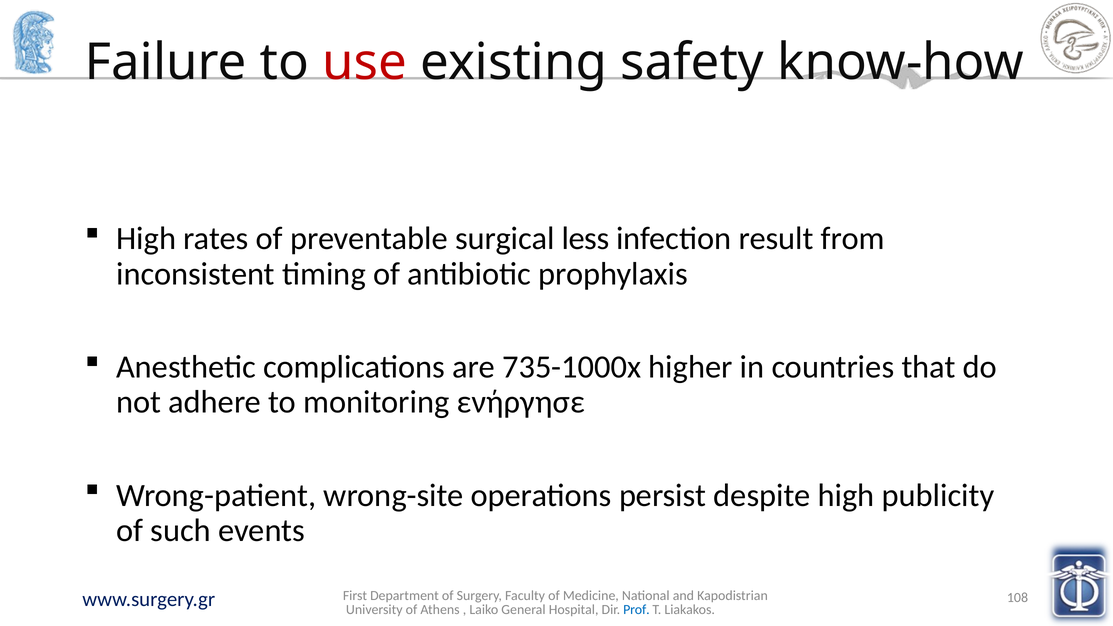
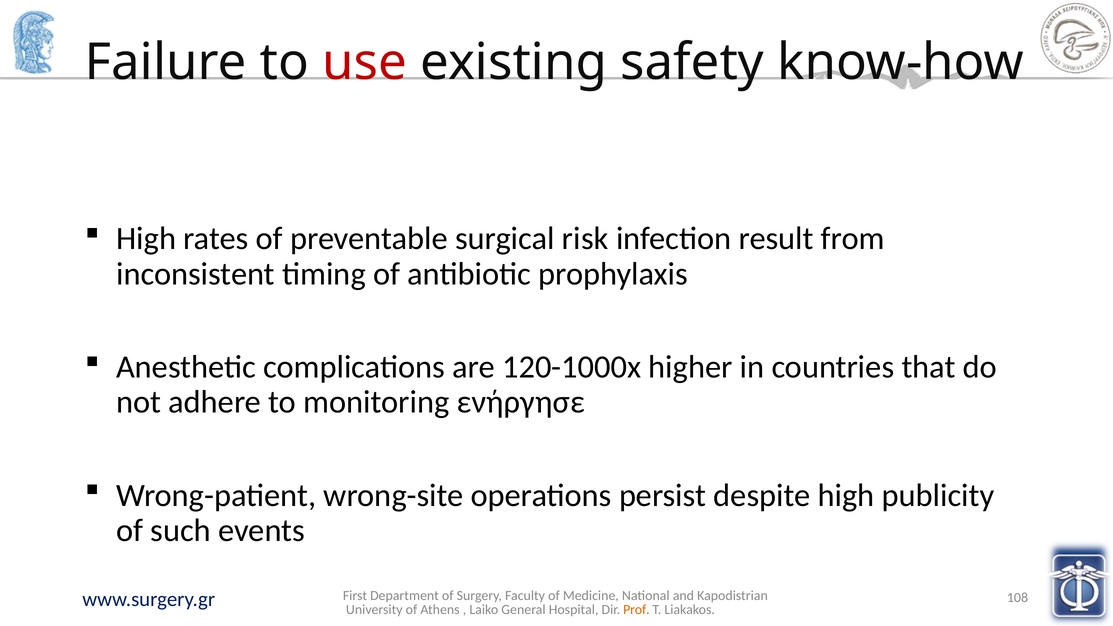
less: less -> risk
735-1000x: 735-1000x -> 120-1000x
Prof colour: blue -> orange
